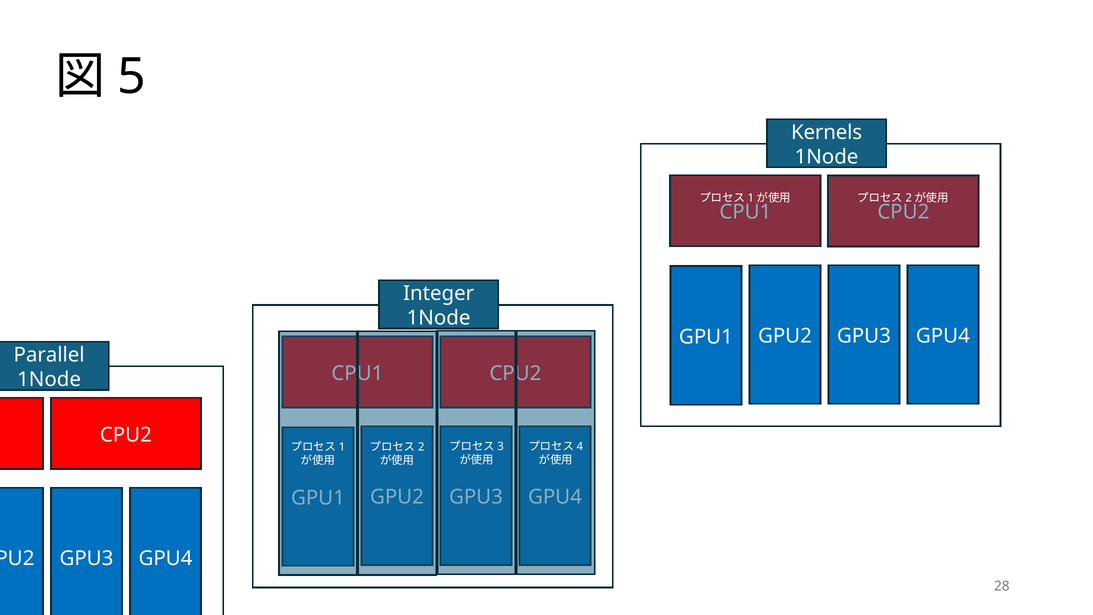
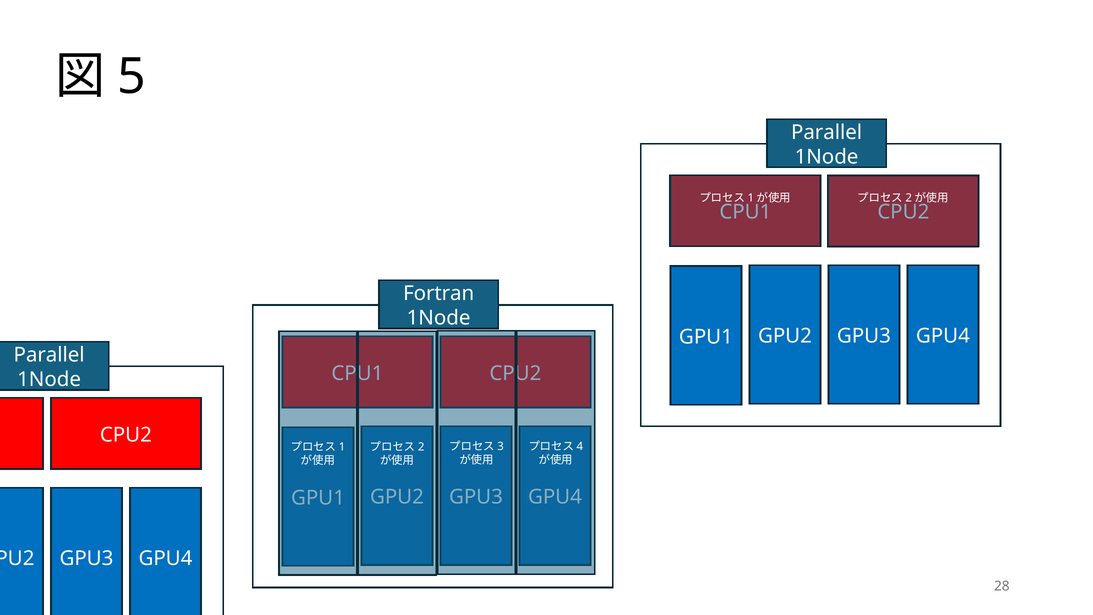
Kernels at (827, 132): Kernels -> Parallel
Integer: Integer -> Fortran
